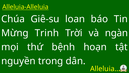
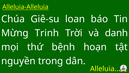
ngàn: ngàn -> danh
